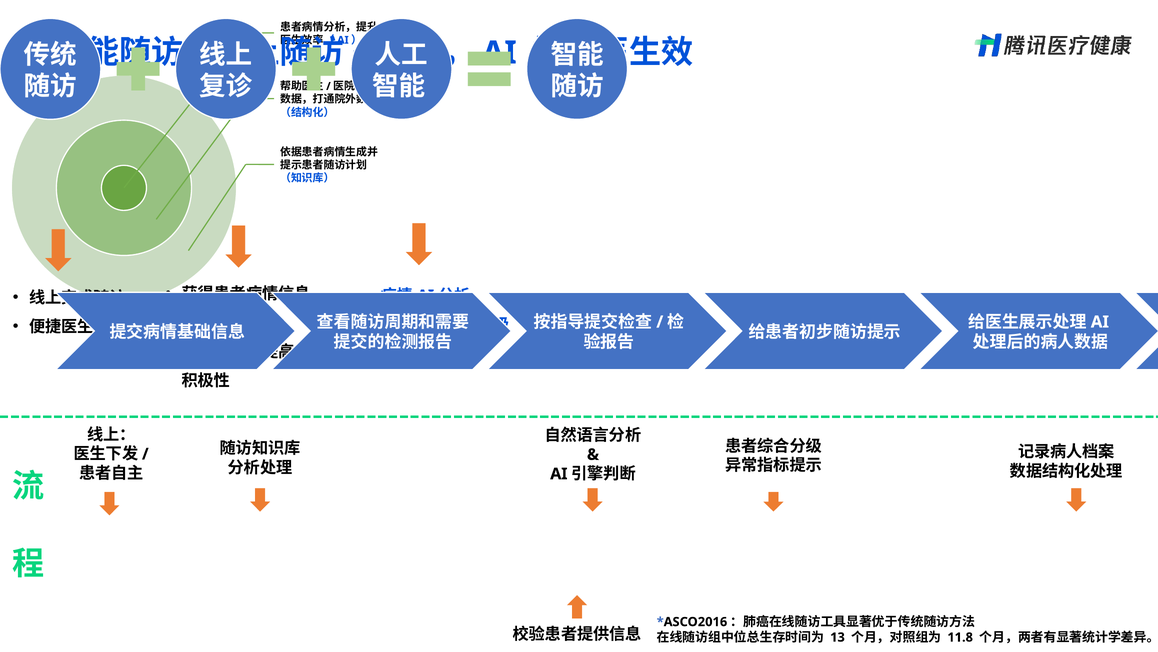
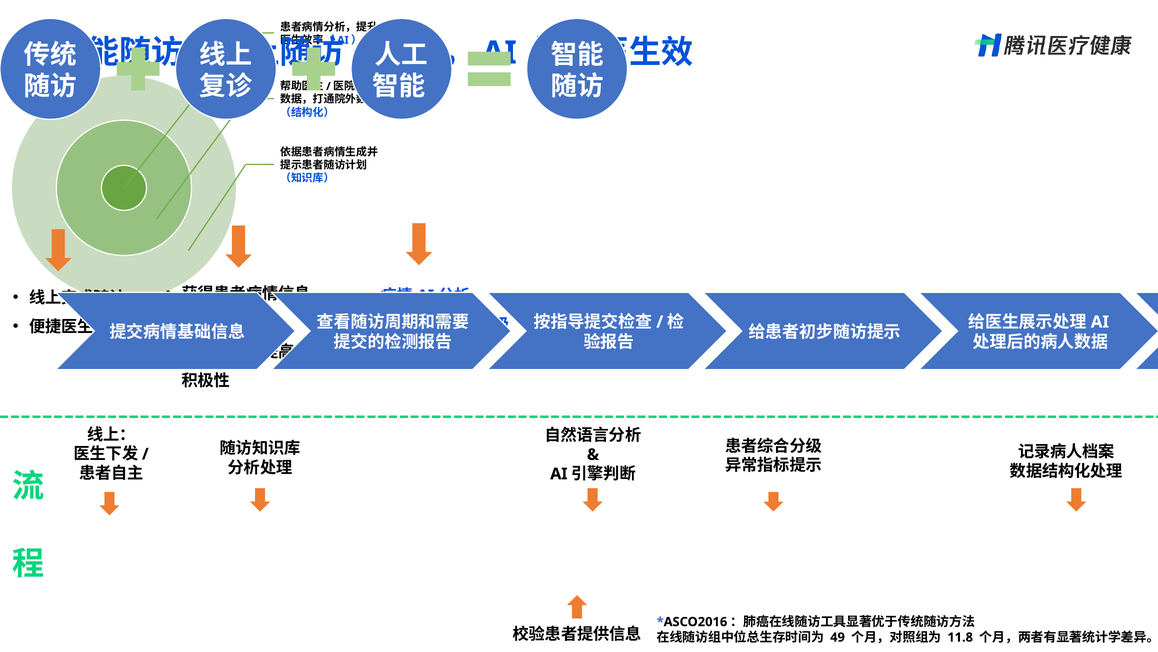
13: 13 -> 49
